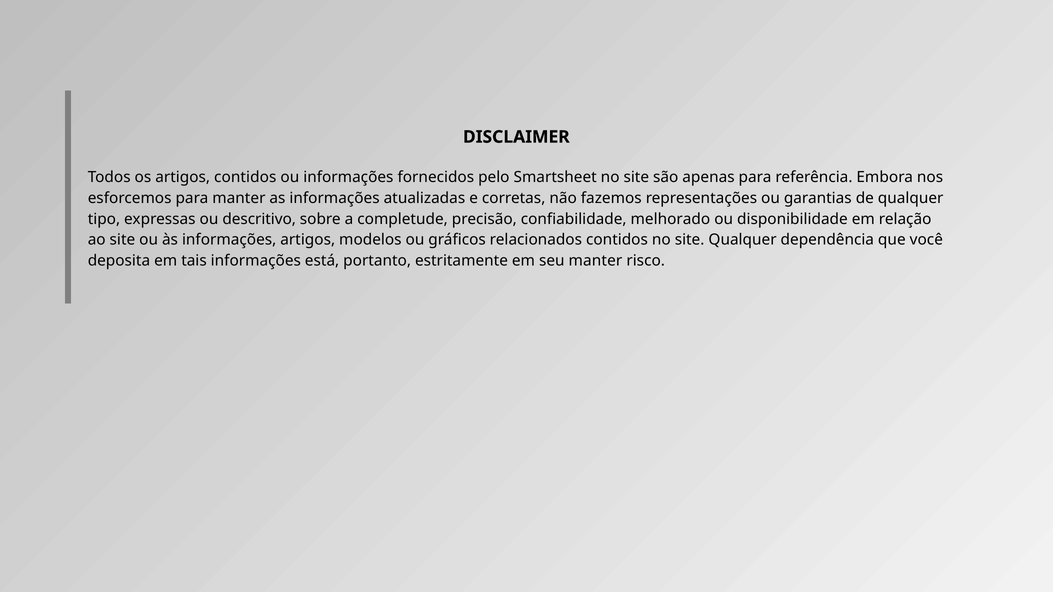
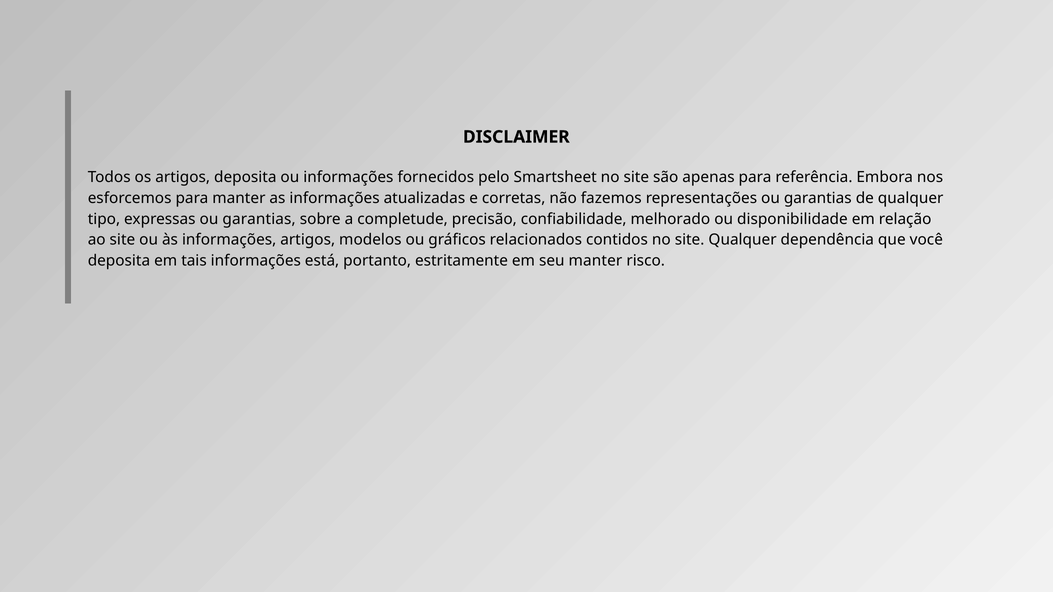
artigos contidos: contidos -> deposita
expressas ou descritivo: descritivo -> garantias
